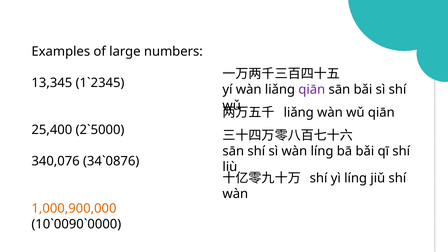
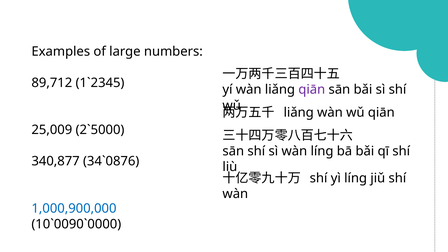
13,345: 13,345 -> 89,712
25,400: 25,400 -> 25,009
340,076: 340,076 -> 340,877
1,000,900,000 colour: orange -> blue
